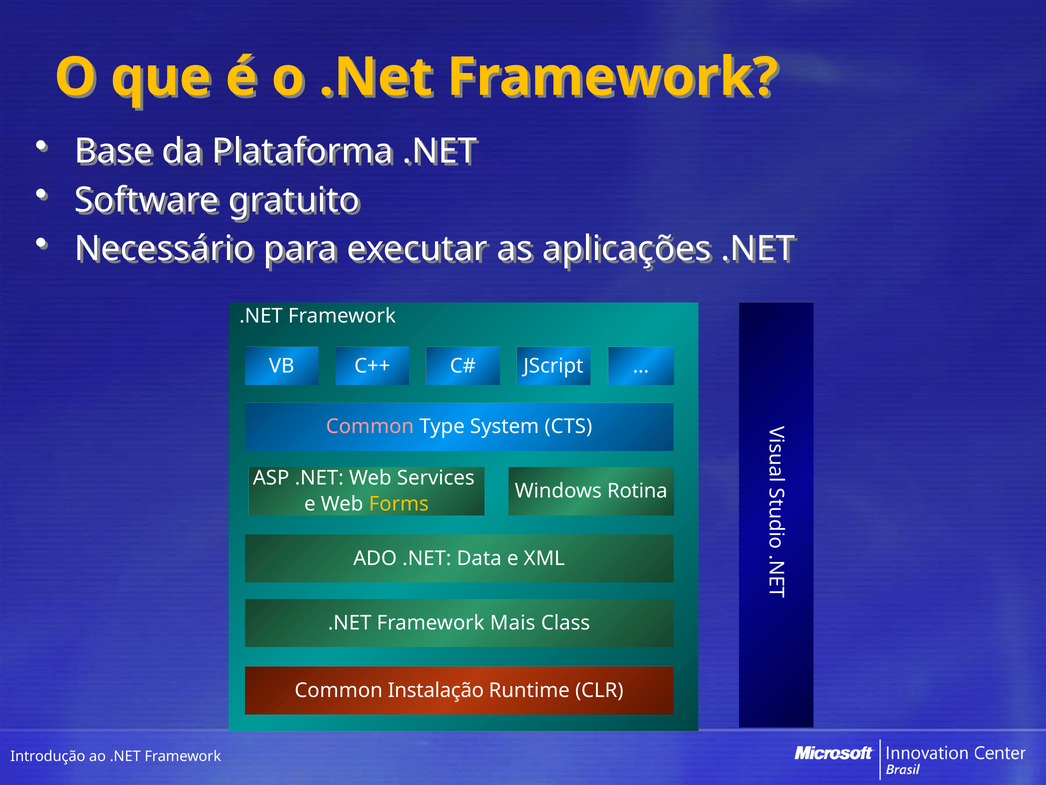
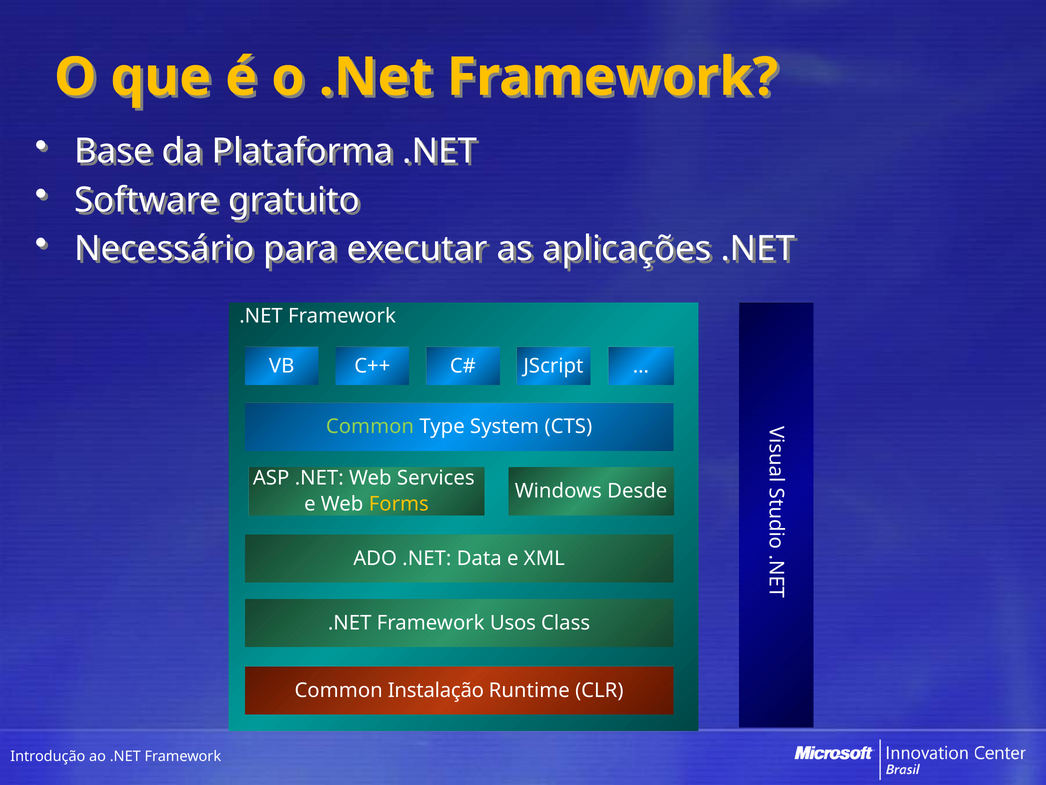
Common at (370, 426) colour: pink -> light green
Rotina: Rotina -> Desde
Mais: Mais -> Usos
